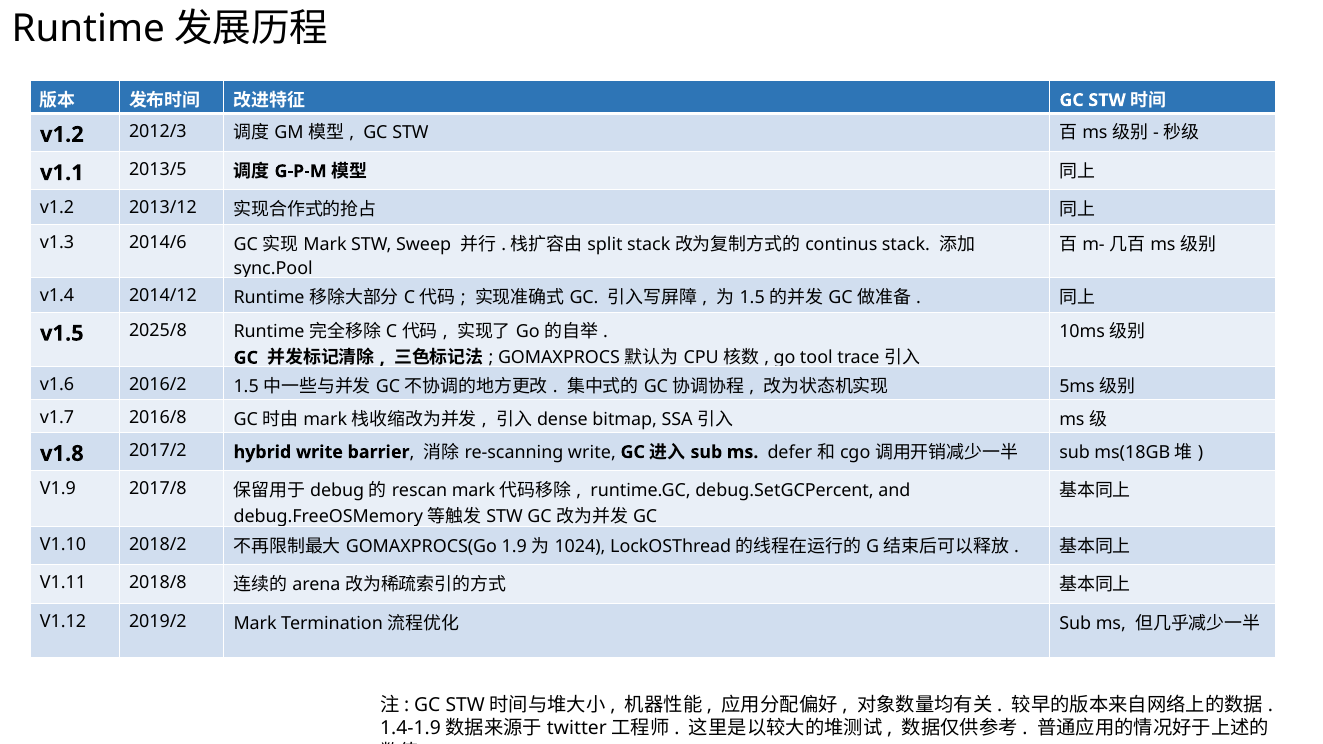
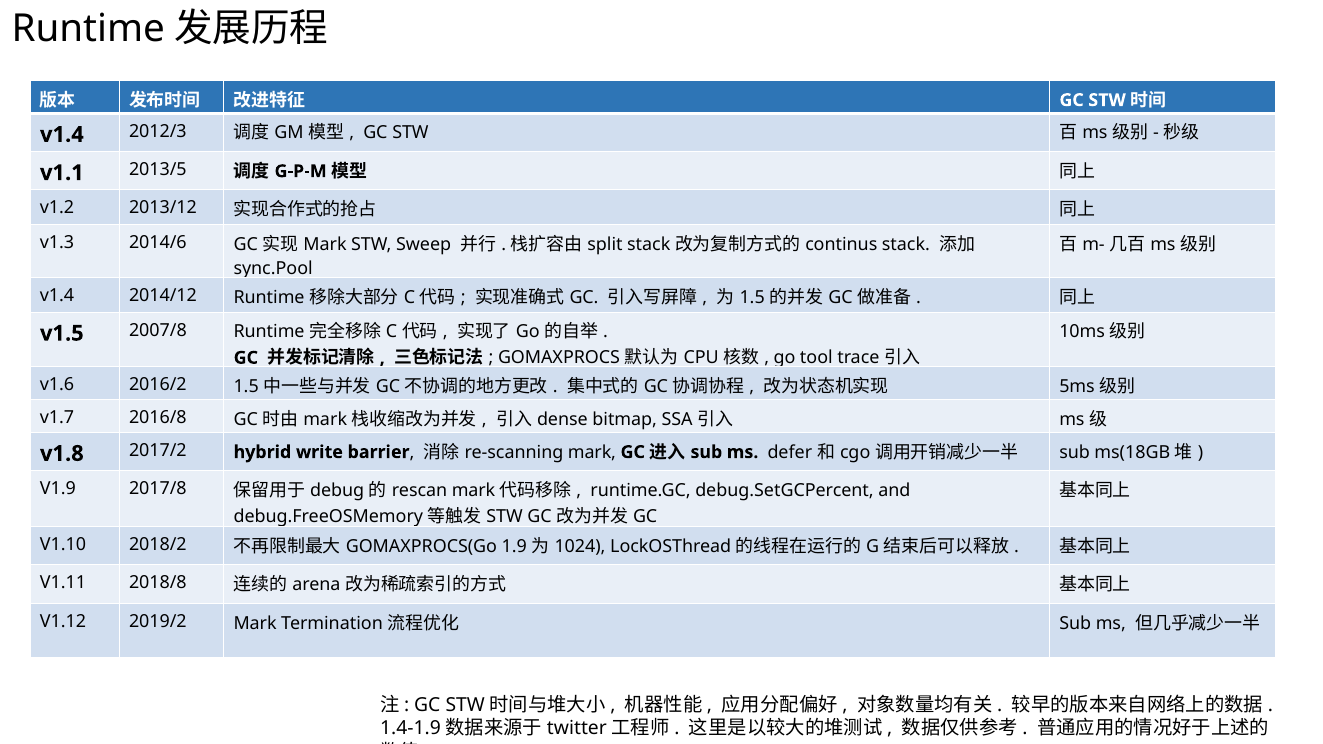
v1.2 at (62, 135): v1.2 -> v1.4
2025/8: 2025/8 -> 2007/8
write at (592, 452): write -> mark
